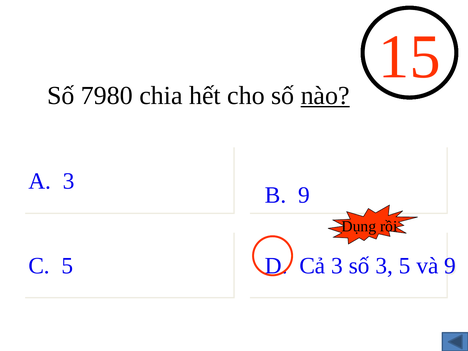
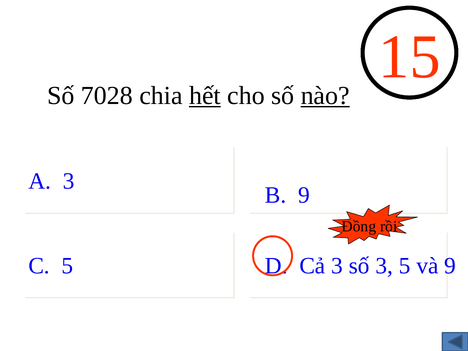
7980: 7980 -> 7028
hết underline: none -> present
Dụng: Dụng -> Đồng
